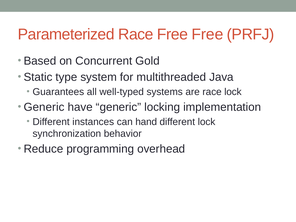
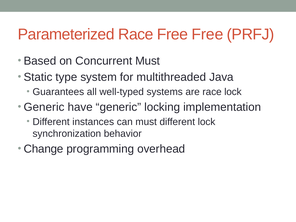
Concurrent Gold: Gold -> Must
can hand: hand -> must
Reduce: Reduce -> Change
